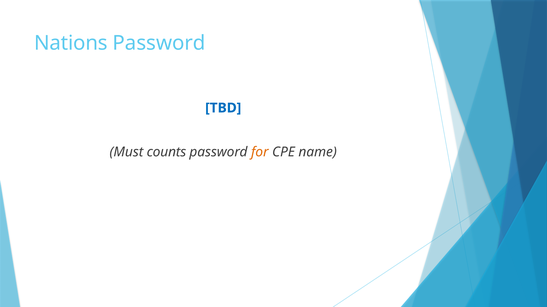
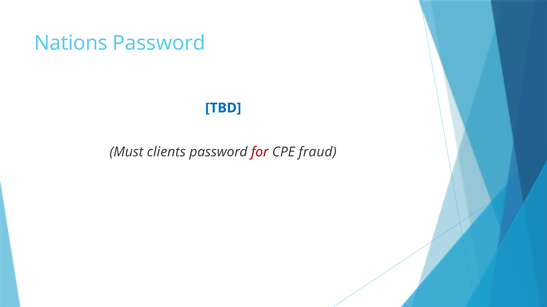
counts: counts -> clients
for colour: orange -> red
name: name -> fraud
